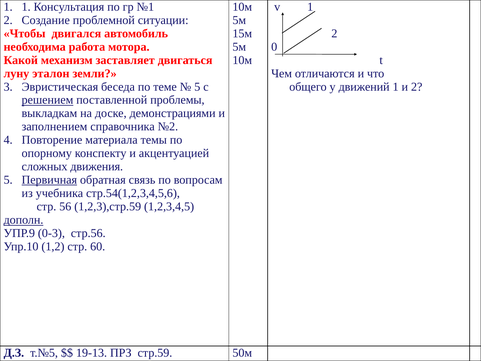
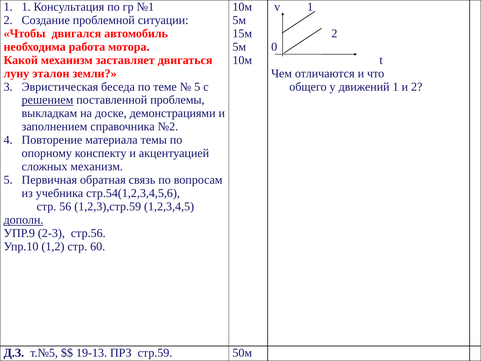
сложных движения: движения -> механизм
Первичная underline: present -> none
0-3: 0-3 -> 2-3
